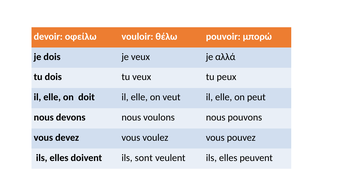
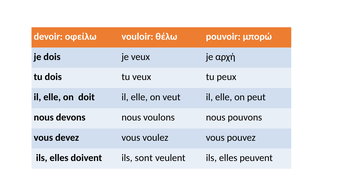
αλλά: αλλά -> αρχή
